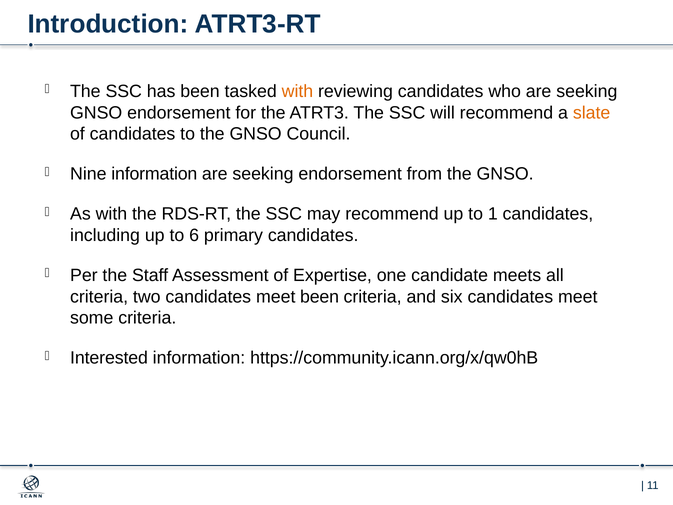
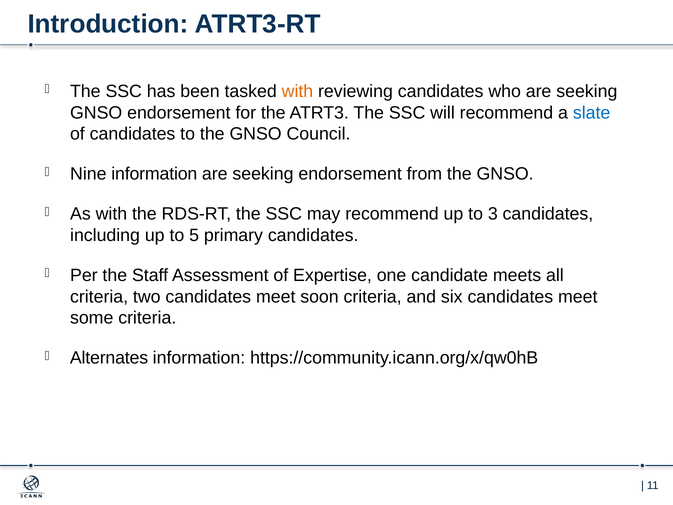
slate colour: orange -> blue
1: 1 -> 3
6: 6 -> 5
meet been: been -> soon
Interested: Interested -> Alternates
